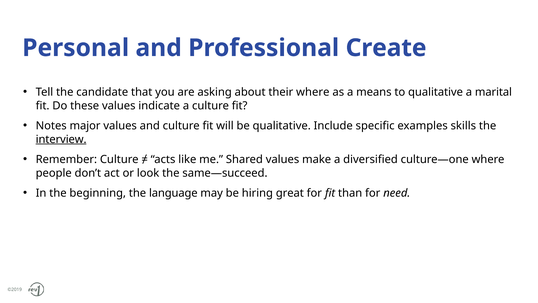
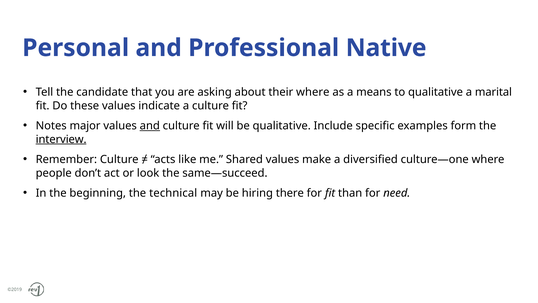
Create: Create -> Native
and at (150, 126) underline: none -> present
skills: skills -> form
language: language -> technical
great: great -> there
